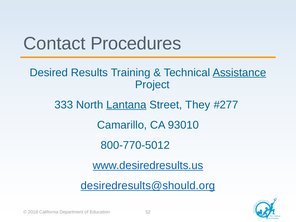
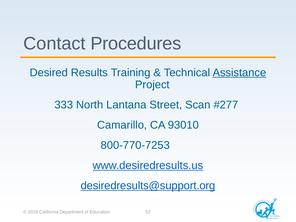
Lantana underline: present -> none
They: They -> Scan
800-770-5012: 800-770-5012 -> 800-770-7253
desiredresults@should.org: desiredresults@should.org -> desiredresults@support.org
